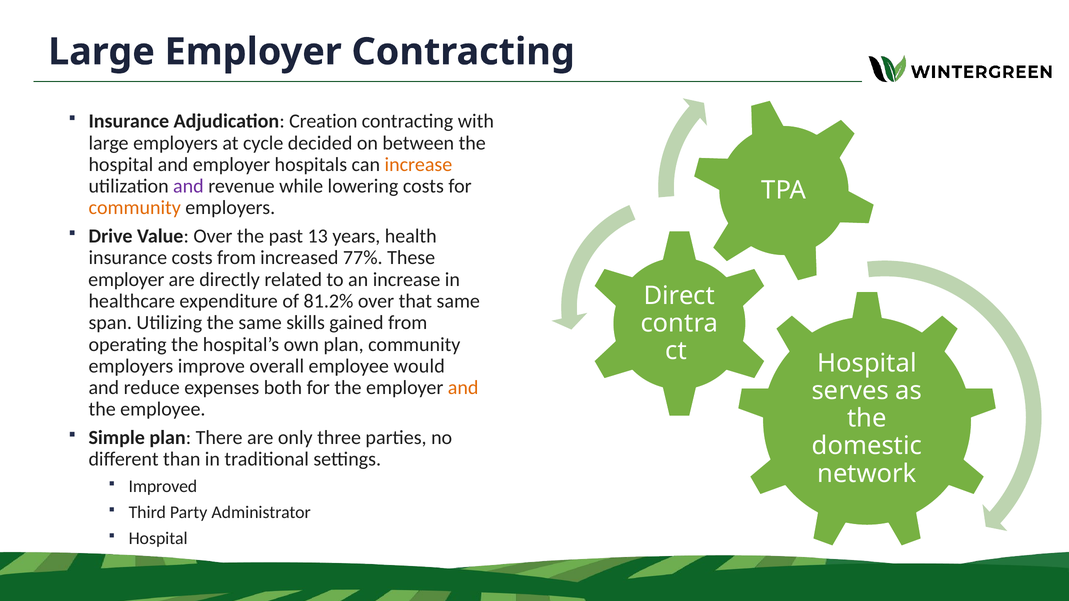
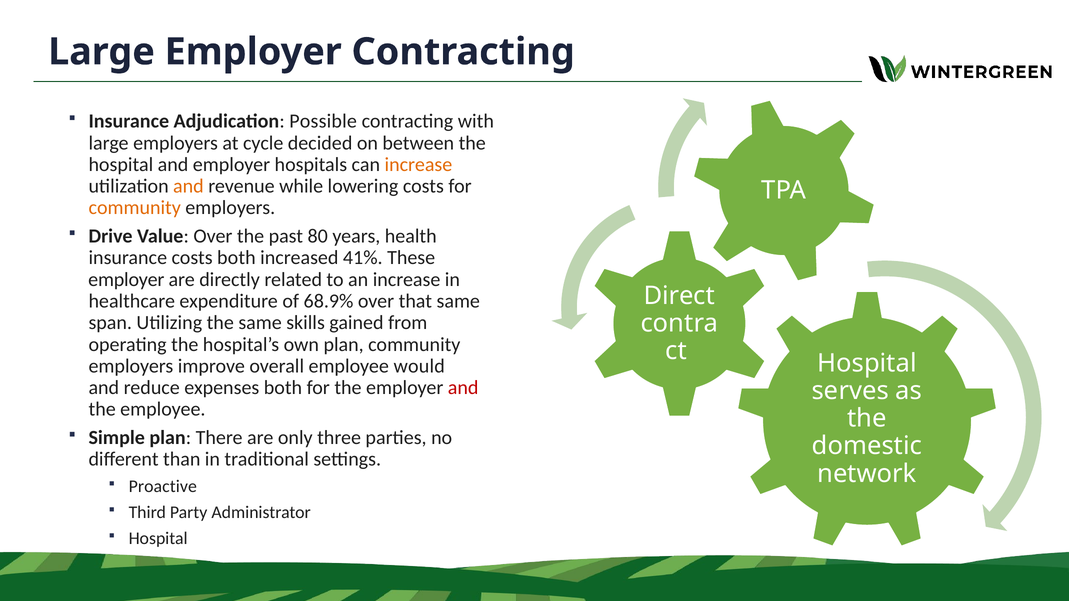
Creation: Creation -> Possible
and at (188, 186) colour: purple -> orange
13: 13 -> 80
costs from: from -> both
77%: 77% -> 41%
81.2%: 81.2% -> 68.9%
and at (463, 388) colour: orange -> red
Improved: Improved -> Proactive
